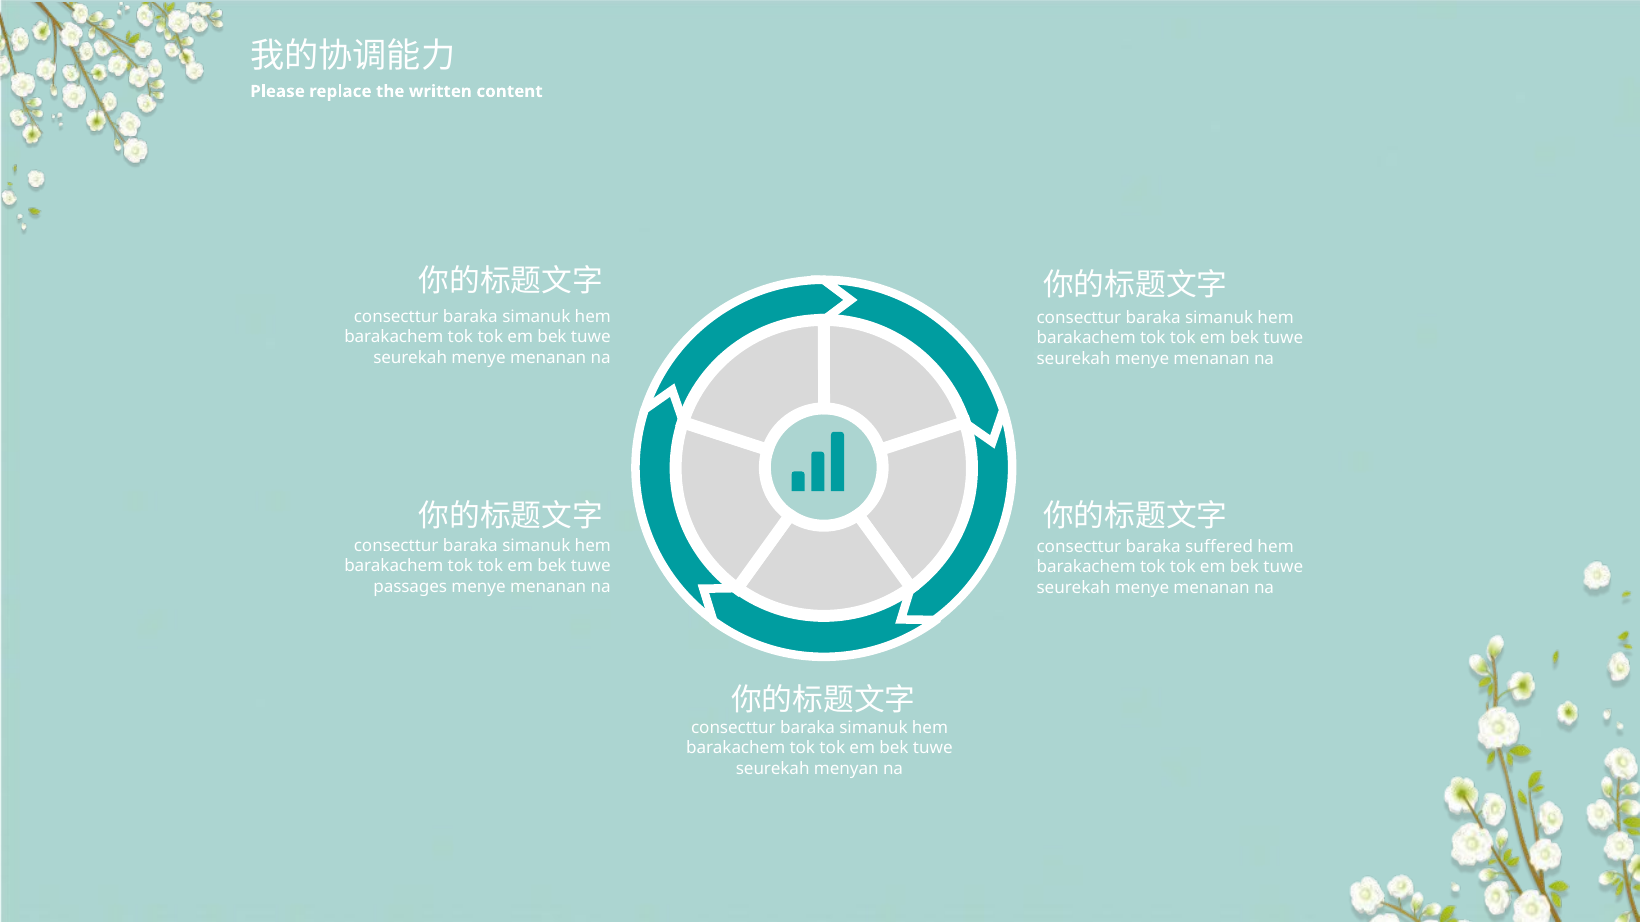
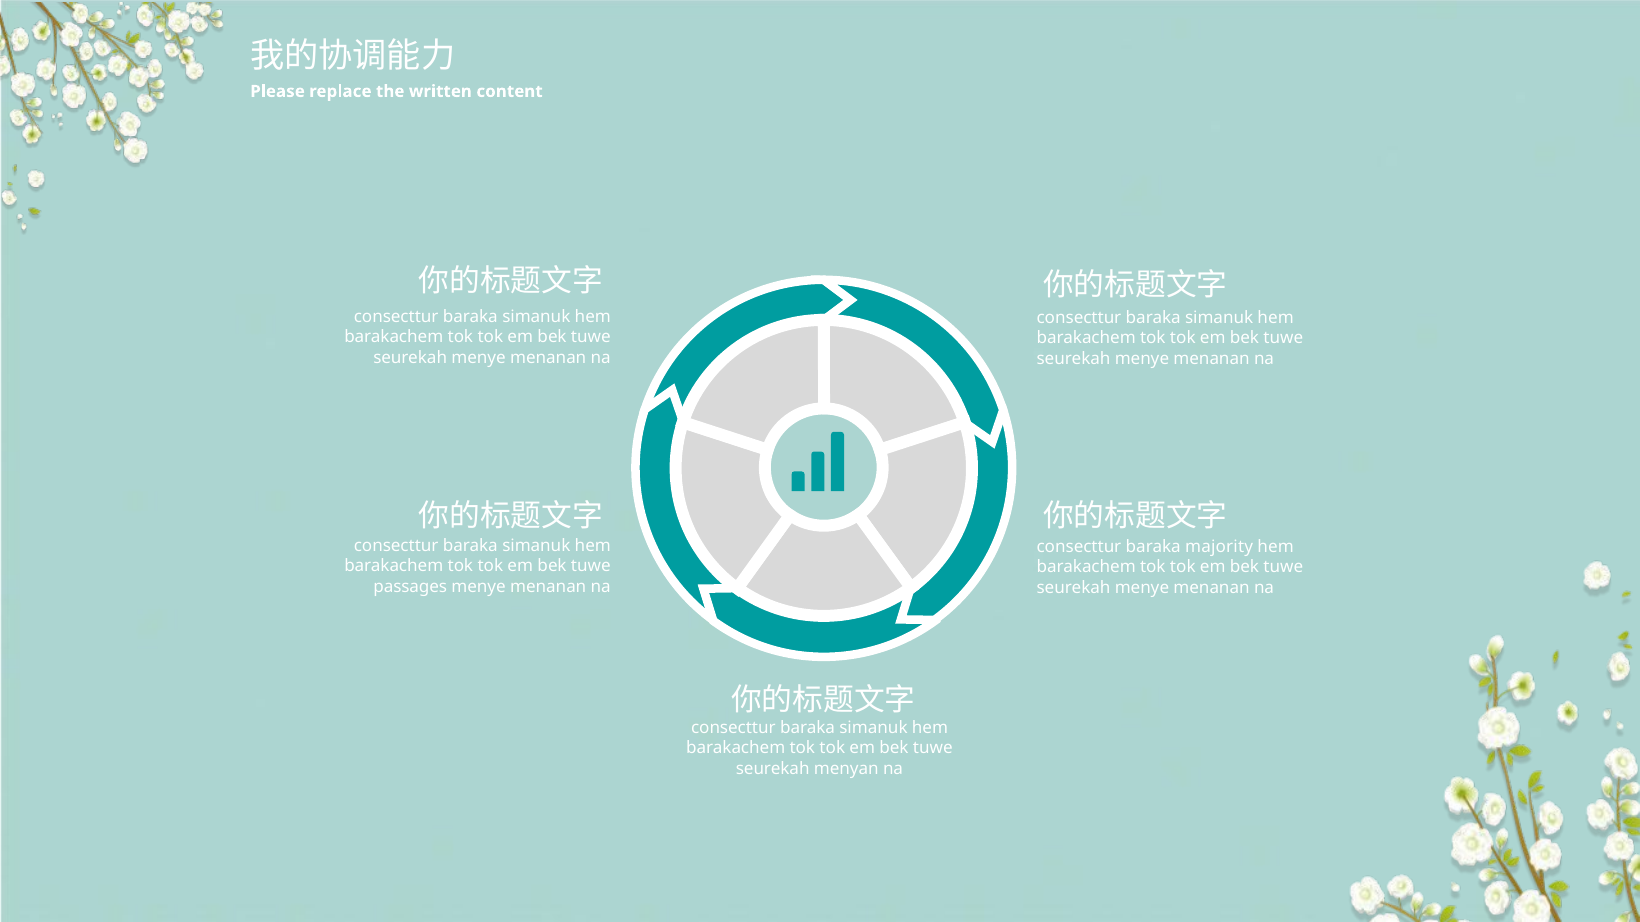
suffered: suffered -> majority
